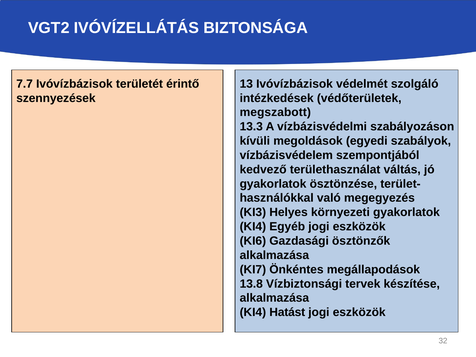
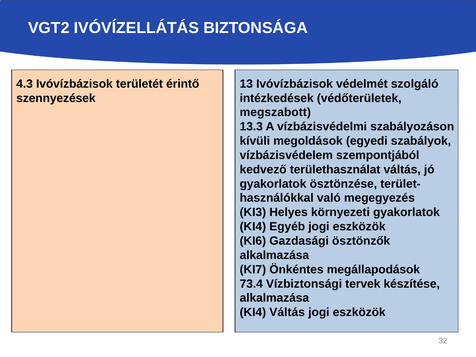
7.7: 7.7 -> 4.3
13.8: 13.8 -> 73.4
KI4 Hatást: Hatást -> Váltás
